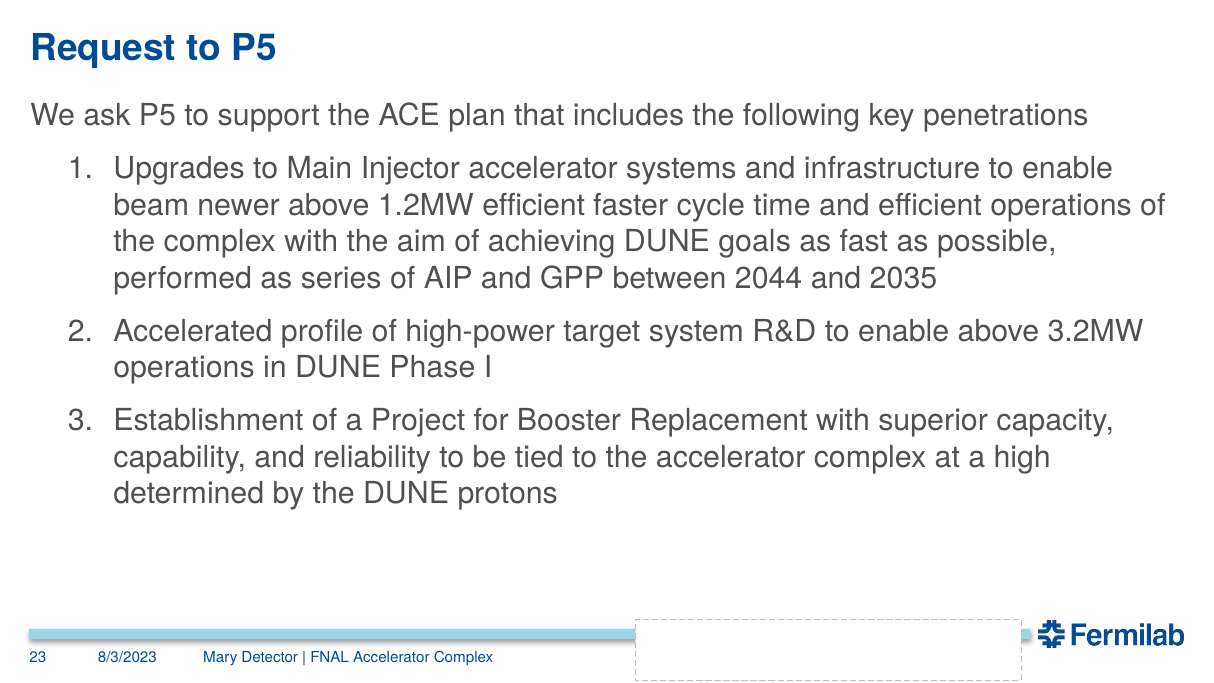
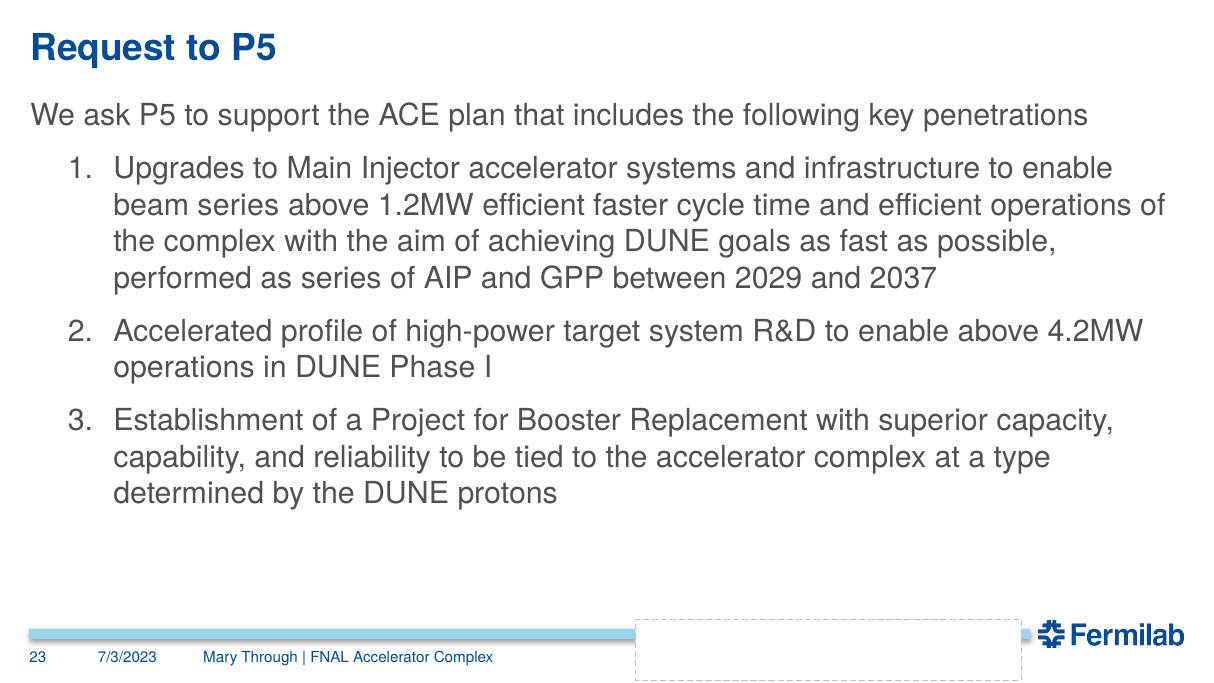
beam newer: newer -> series
2044: 2044 -> 2029
2035: 2035 -> 2037
3.2MW: 3.2MW -> 4.2MW
high: high -> type
8/3/2023: 8/3/2023 -> 7/3/2023
Detector: Detector -> Through
